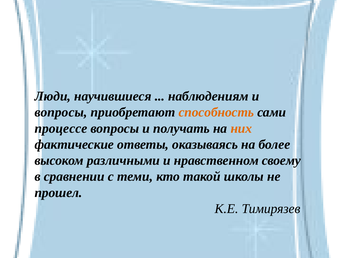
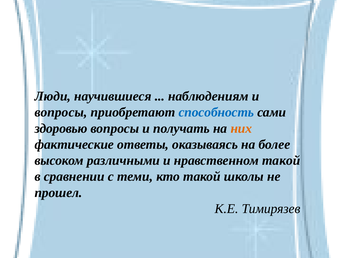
способность colour: orange -> blue
процессе: процессе -> здоровью
нравственном своему: своему -> такой
